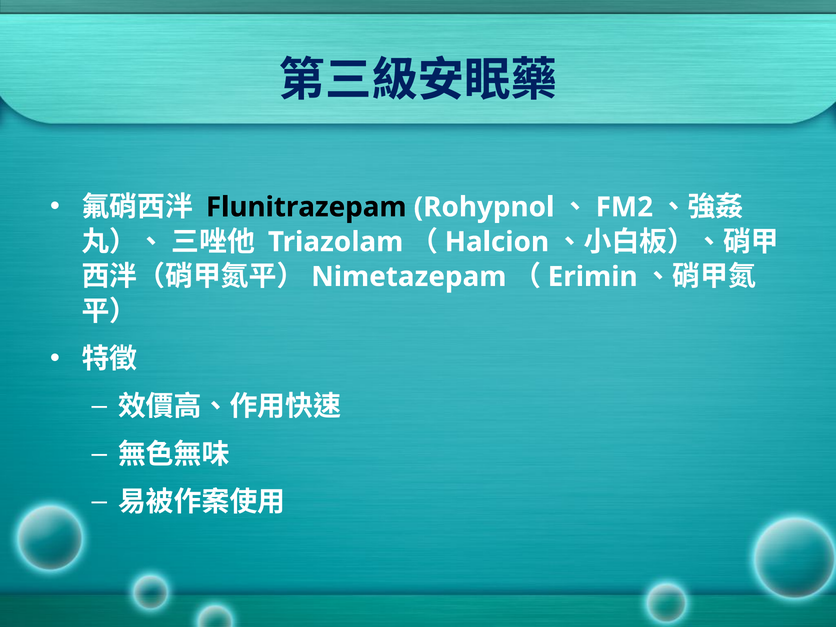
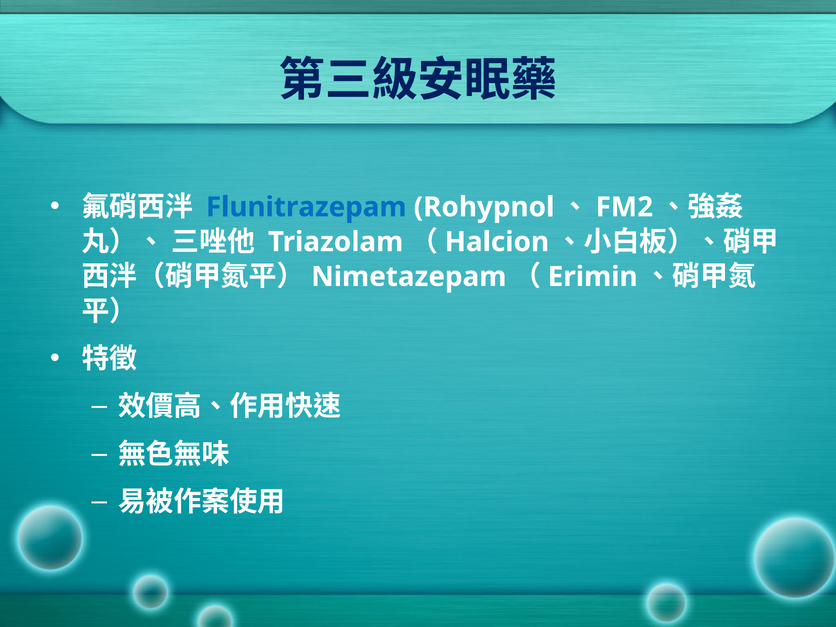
Flunitrazepam colour: black -> blue
